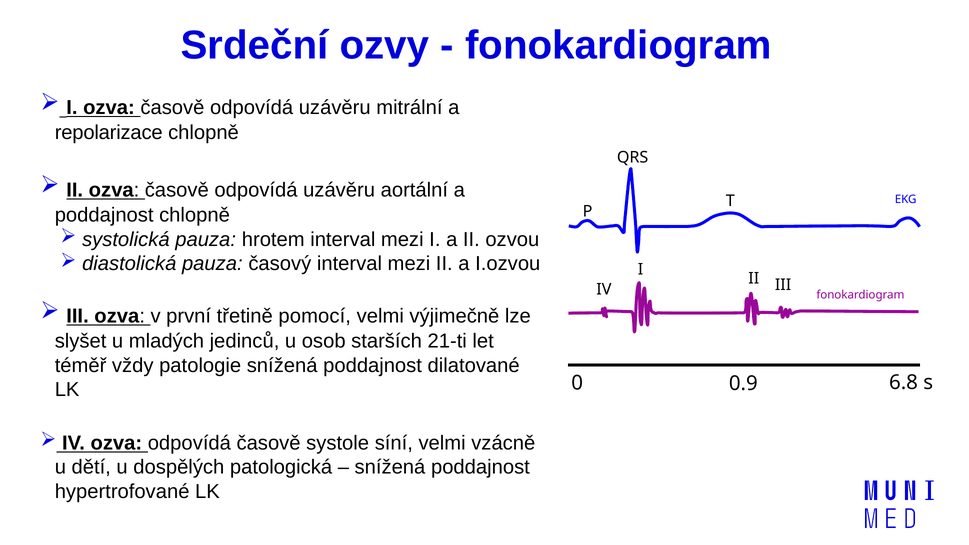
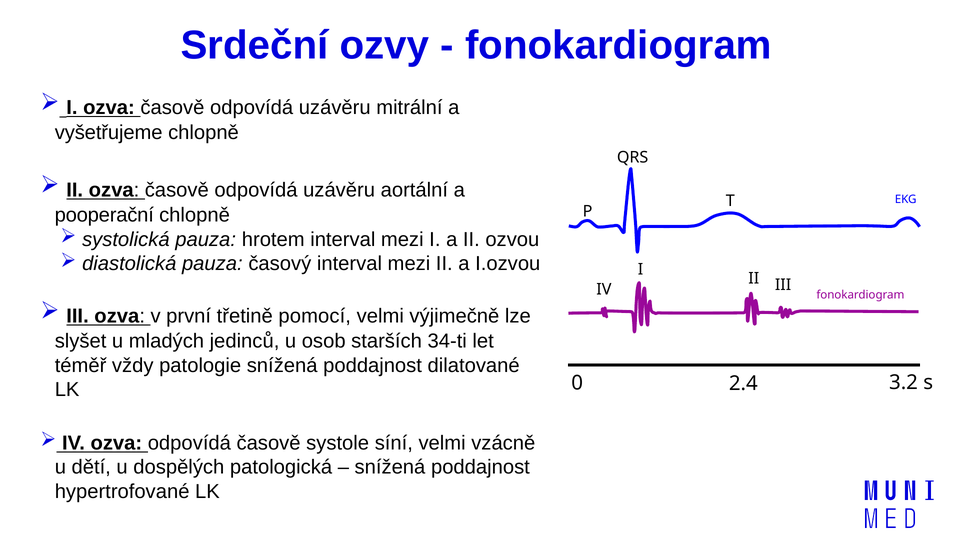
repolarizace: repolarizace -> vyšetřujeme
poddajnost at (104, 215): poddajnost -> pooperační
21-ti: 21-ti -> 34-ti
6.8: 6.8 -> 3.2
0.9: 0.9 -> 2.4
